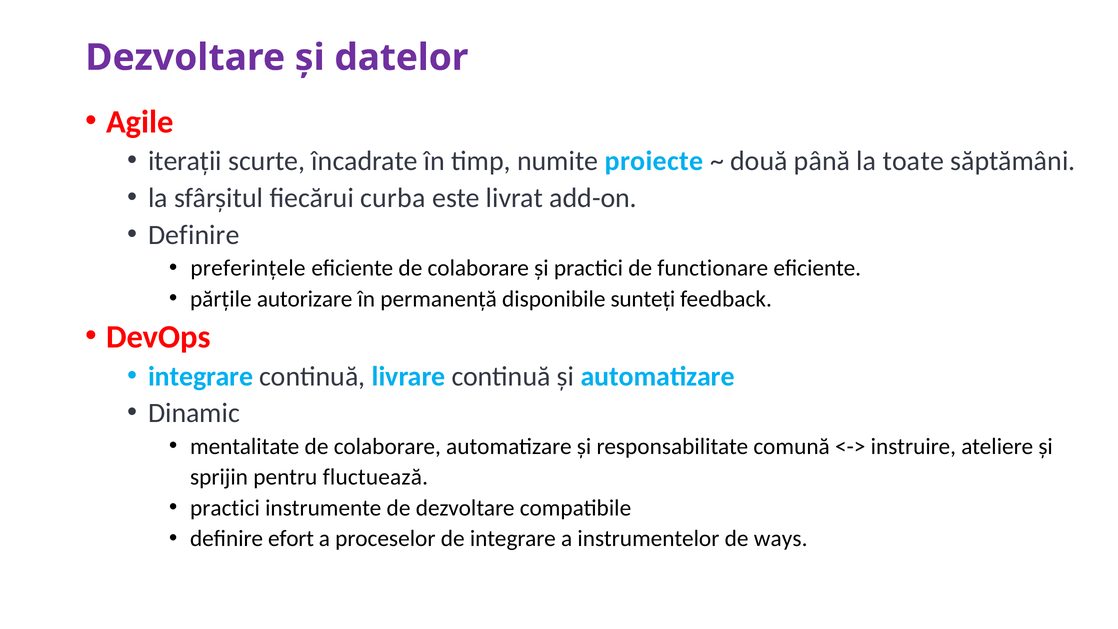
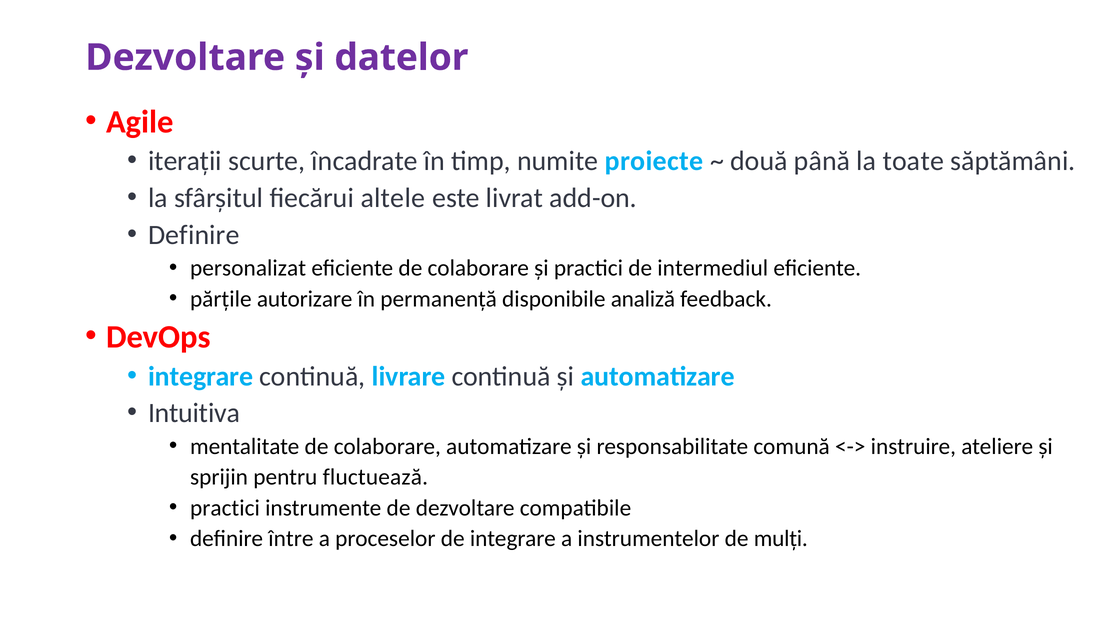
curba: curba -> altele
preferințele: preferințele -> personalizat
functionare: functionare -> intermediul
sunteți: sunteți -> analiză
Dinamic: Dinamic -> Intuitiva
efort: efort -> între
ways: ways -> mulți
